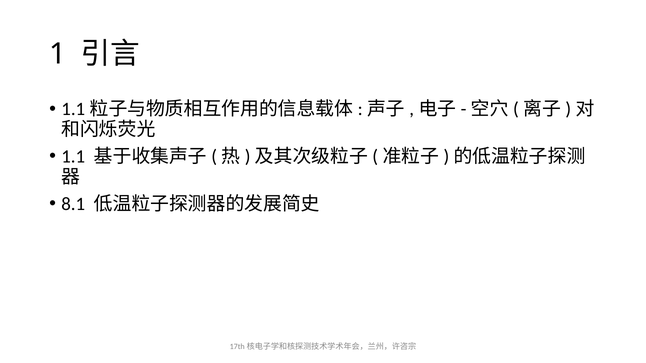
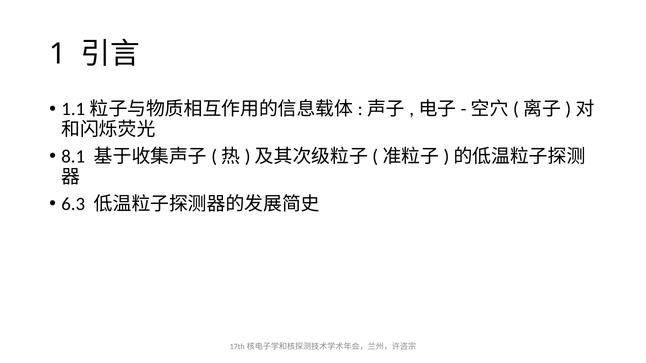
1.1: 1.1 -> 8.1
8.1: 8.1 -> 6.3
